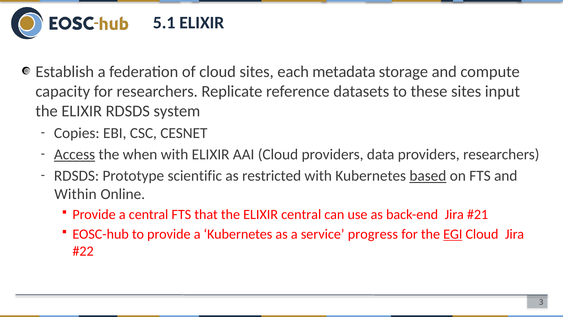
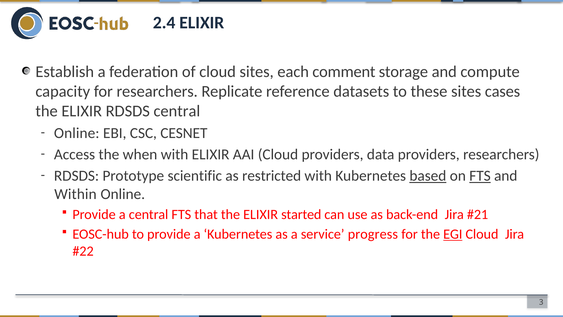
5.1: 5.1 -> 2.4
metadata: metadata -> comment
input: input -> cases
RDSDS system: system -> central
Copies at (77, 133): Copies -> Online
Access underline: present -> none
FTS at (480, 176) underline: none -> present
ELIXIR central: central -> started
